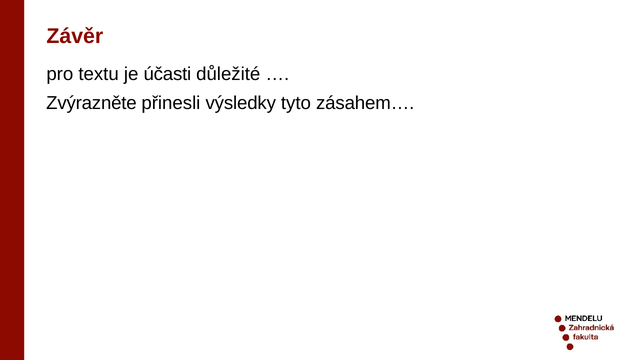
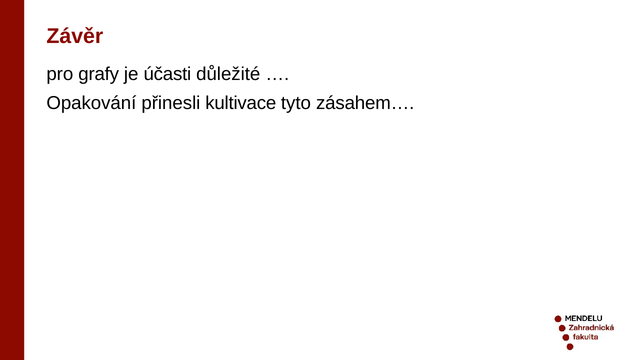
textu: textu -> grafy
Zvýrazněte: Zvýrazněte -> Opakování
výsledky: výsledky -> kultivace
